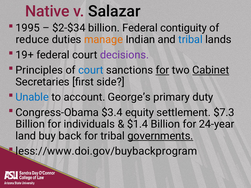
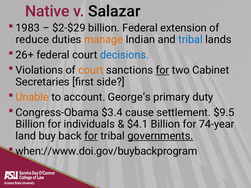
1995: 1995 -> 1983
$2-$34: $2-$34 -> $2-$29
contiguity: contiguity -> extension
19+: 19+ -> 26+
decisions colour: purple -> blue
Principles: Principles -> Violations
court at (91, 70) colour: blue -> orange
Cabinet underline: present -> none
Unable colour: blue -> orange
equity: equity -> cause
$7.3: $7.3 -> $9.5
$1.4: $1.4 -> $4.1
24-year: 24-year -> 74-year
for at (91, 136) underline: none -> present
less://www.doi.gov/buybackprogram: less://www.doi.gov/buybackprogram -> when://www.doi.gov/buybackprogram
